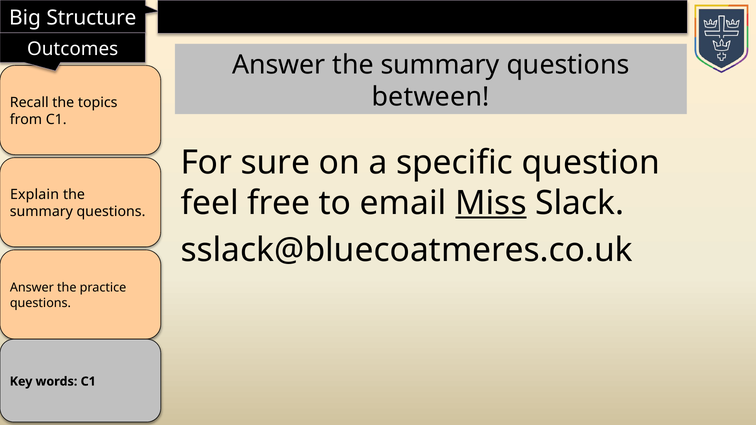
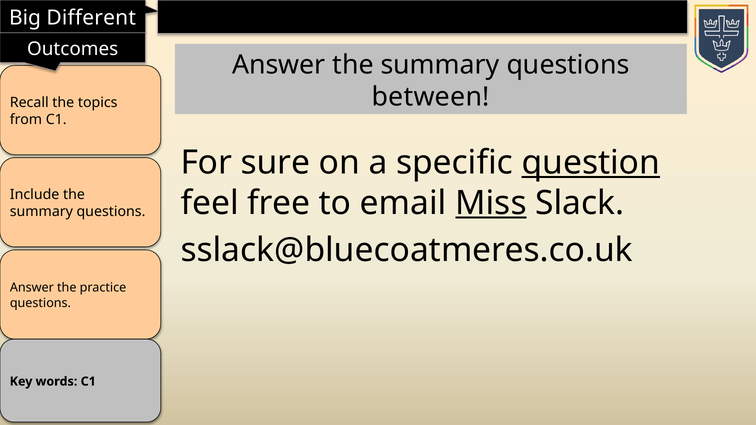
Structure: Structure -> Different
question underline: none -> present
Explain: Explain -> Include
